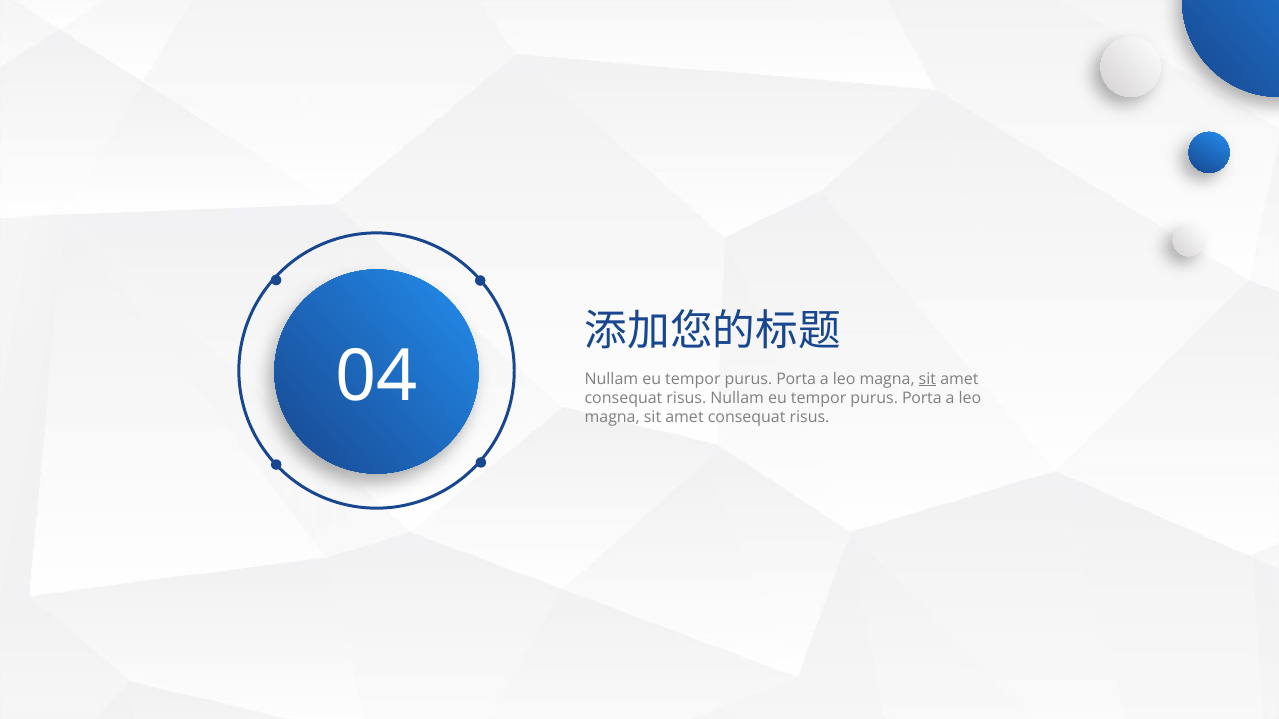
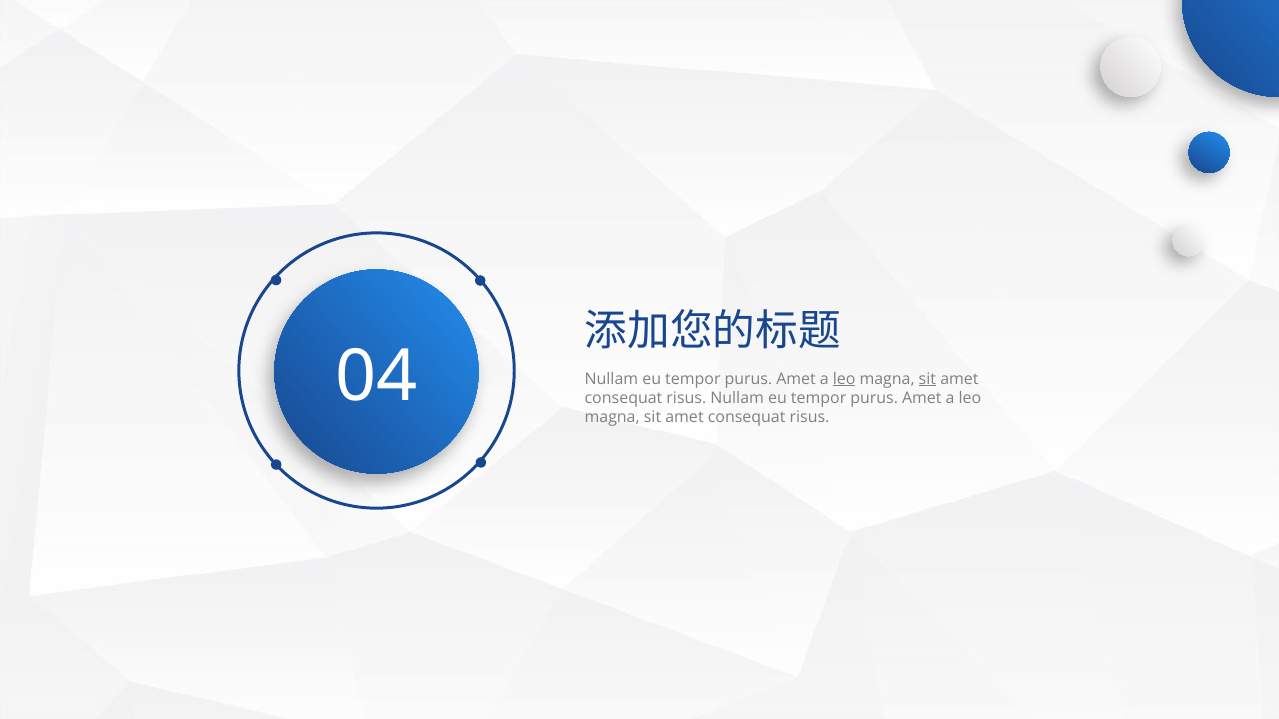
Porta at (796, 379): Porta -> Amet
leo at (844, 379) underline: none -> present
Porta at (922, 398): Porta -> Amet
